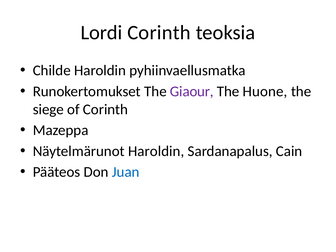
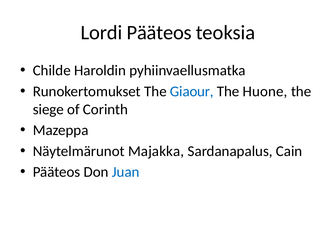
Lordi Corinth: Corinth -> Pääteos
Giaour colour: purple -> blue
Näytelmärunot Haroldin: Haroldin -> Majakka
